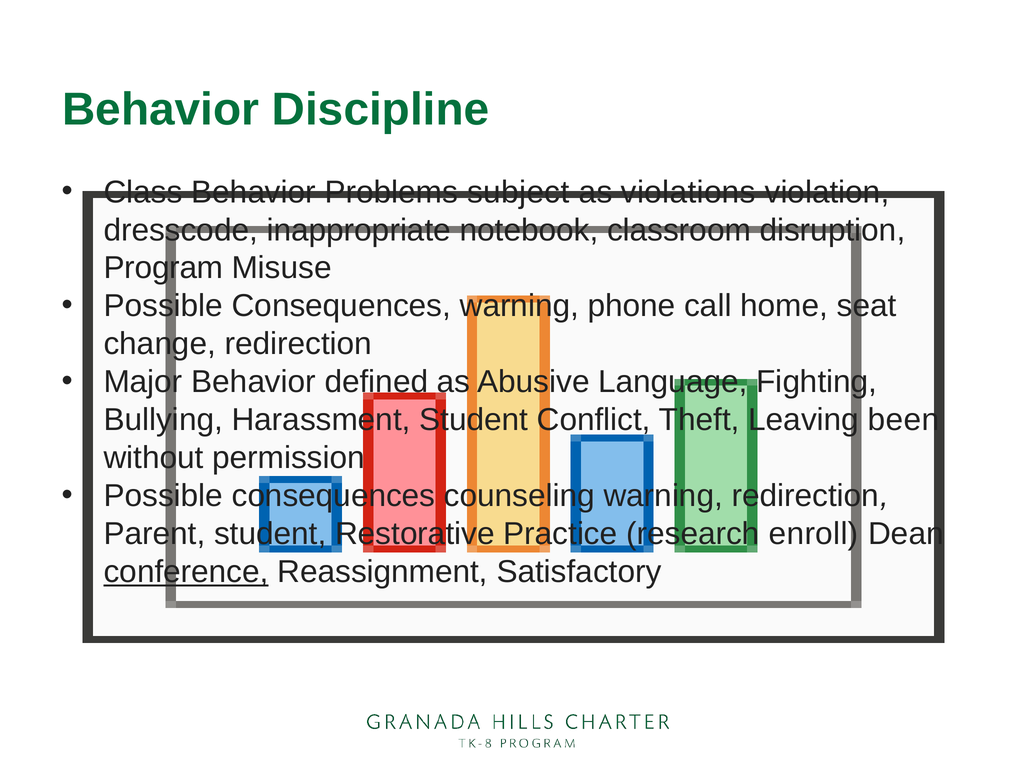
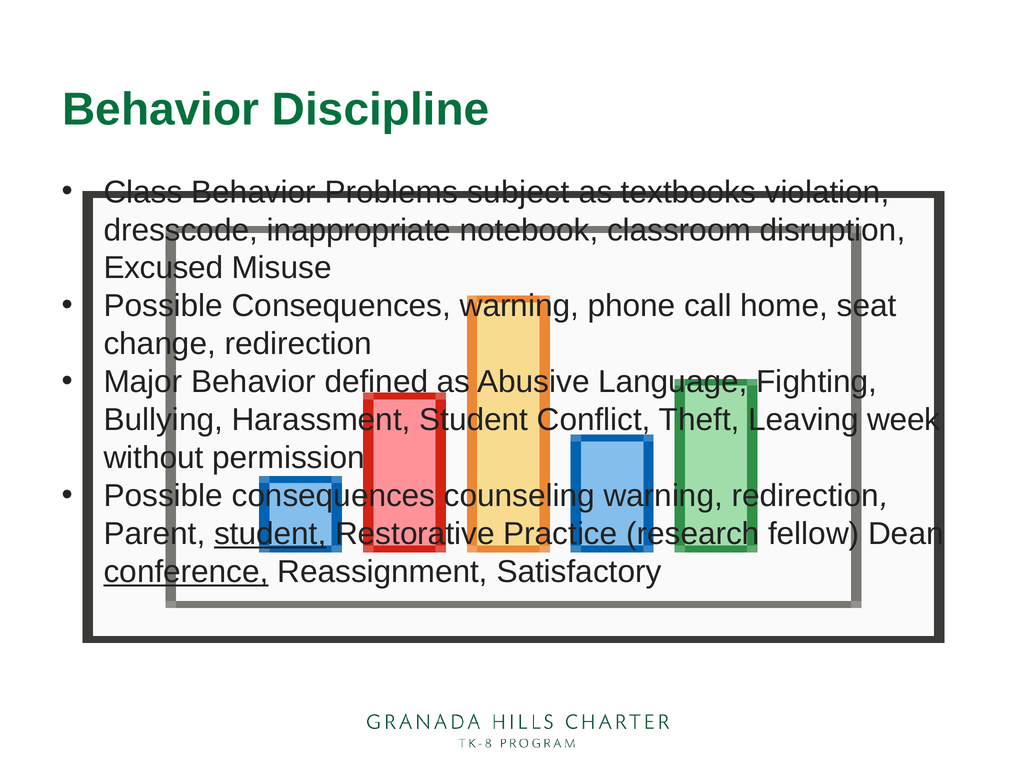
violations: violations -> textbooks
Program: Program -> Excused
been: been -> week
student at (270, 534) underline: none -> present
enroll: enroll -> fellow
